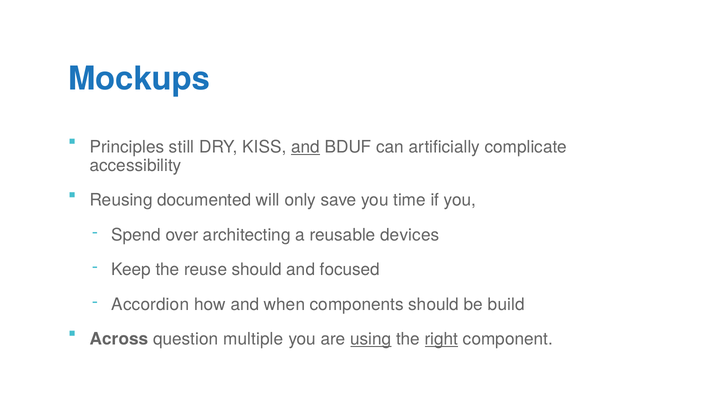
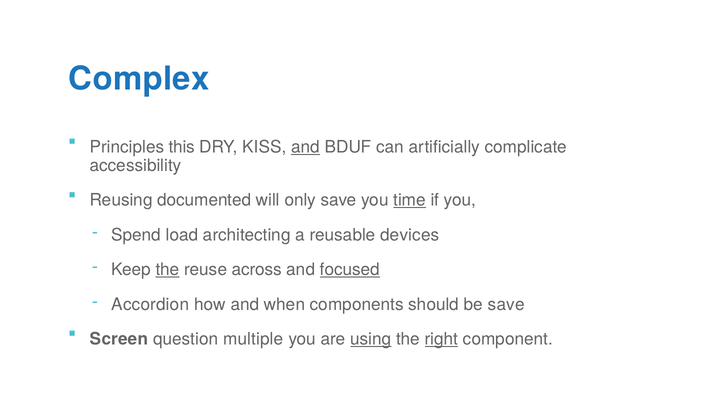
Mockups: Mockups -> Complex
still: still -> this
time underline: none -> present
over: over -> load
the at (168, 270) underline: none -> present
reuse should: should -> across
focused underline: none -> present
be build: build -> save
Across: Across -> Screen
